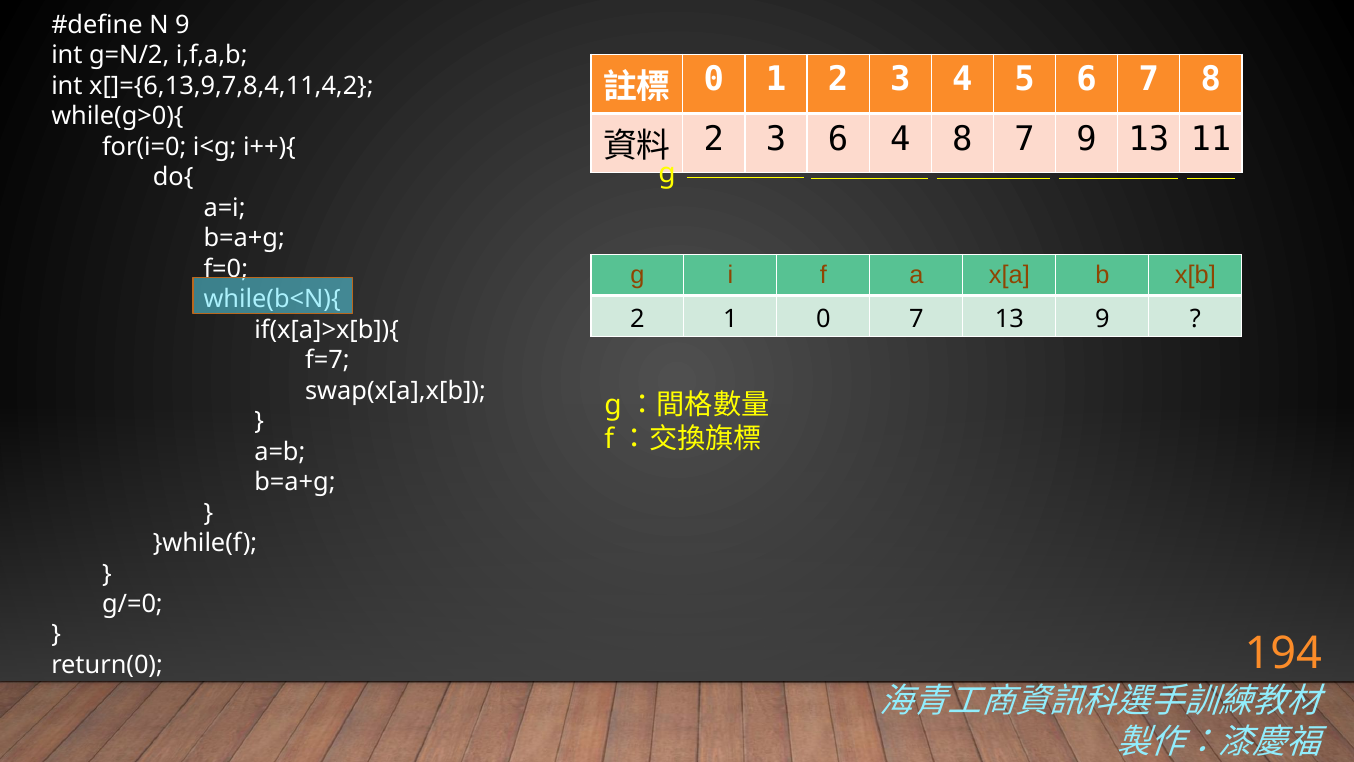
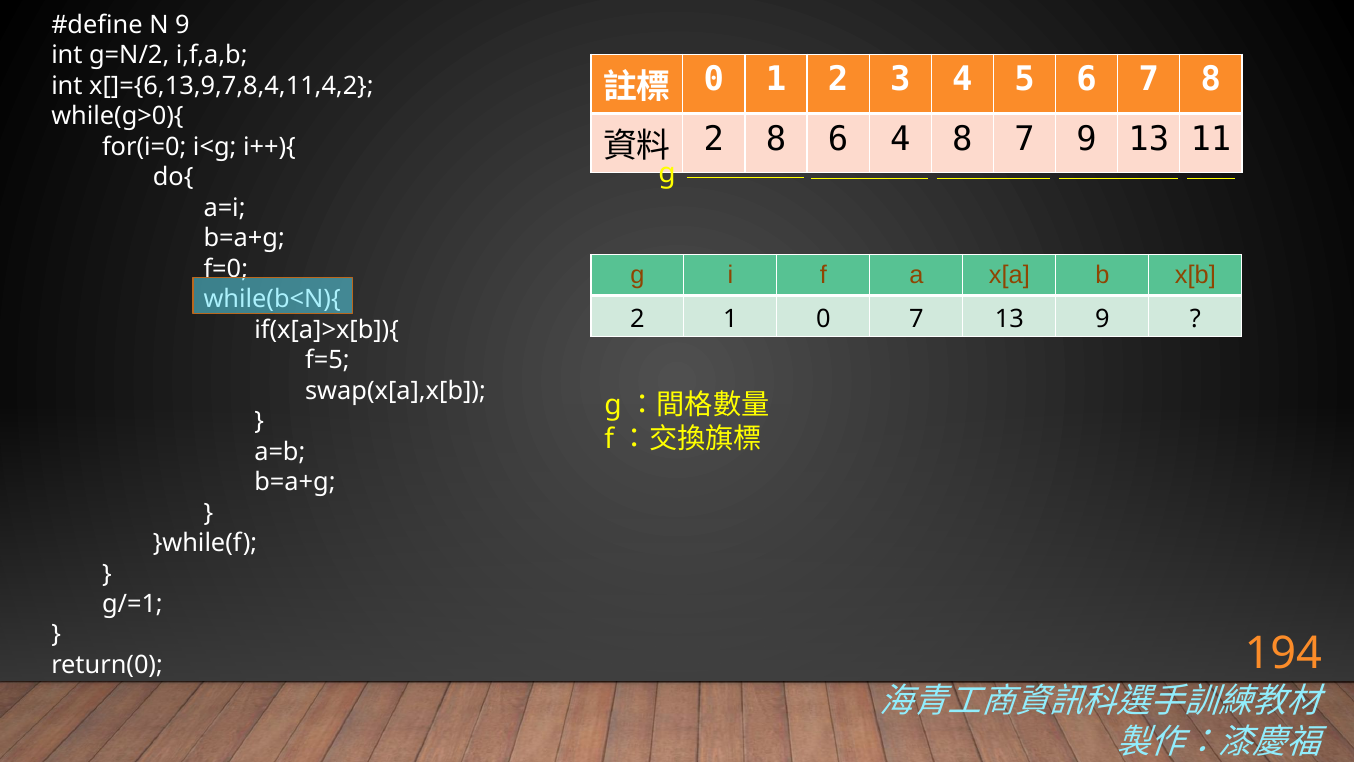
3 at (776, 139): 3 -> 8
f=7: f=7 -> f=5
g/=0: g/=0 -> g/=1
